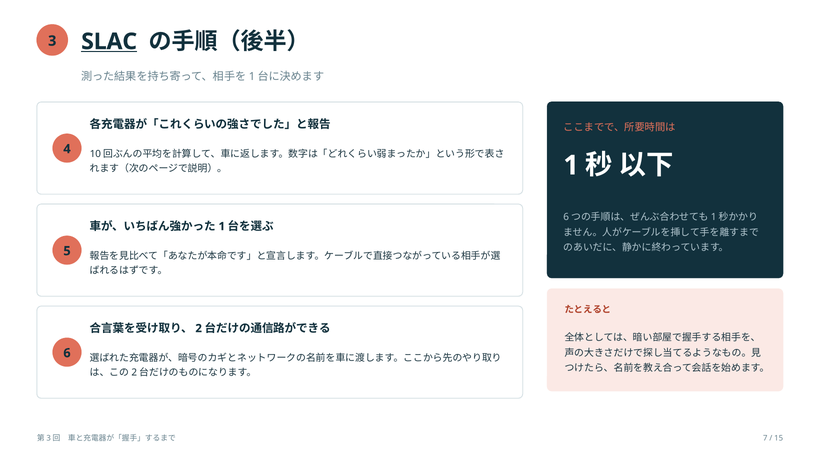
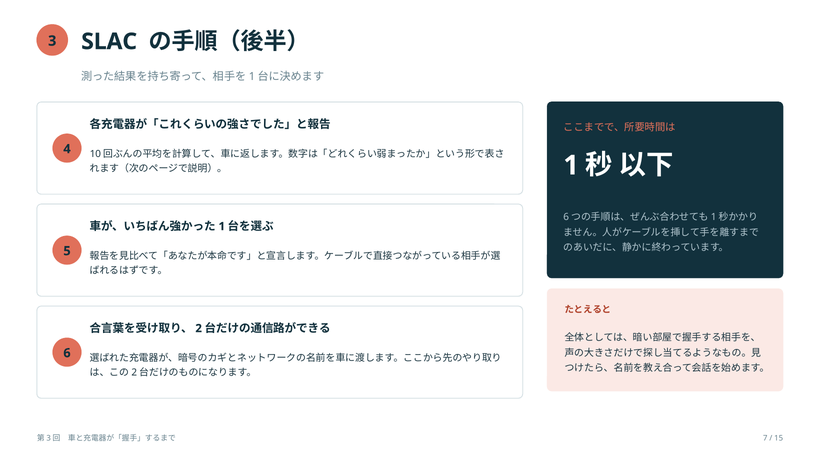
SLAC underline: present -> none
